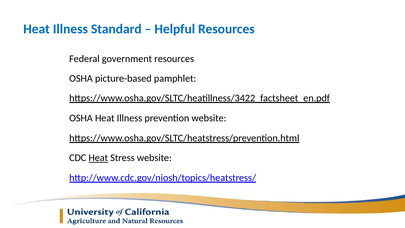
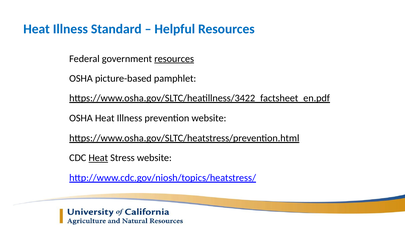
resources at (174, 59) underline: none -> present
